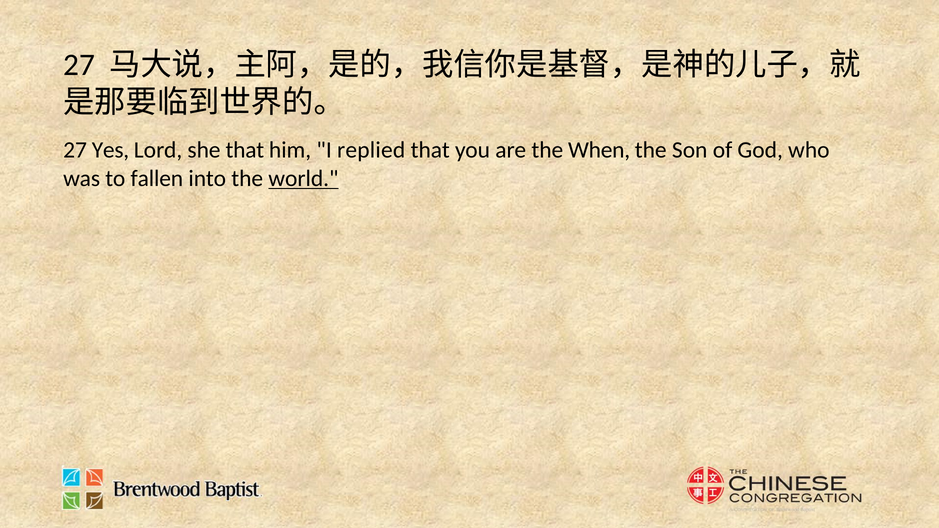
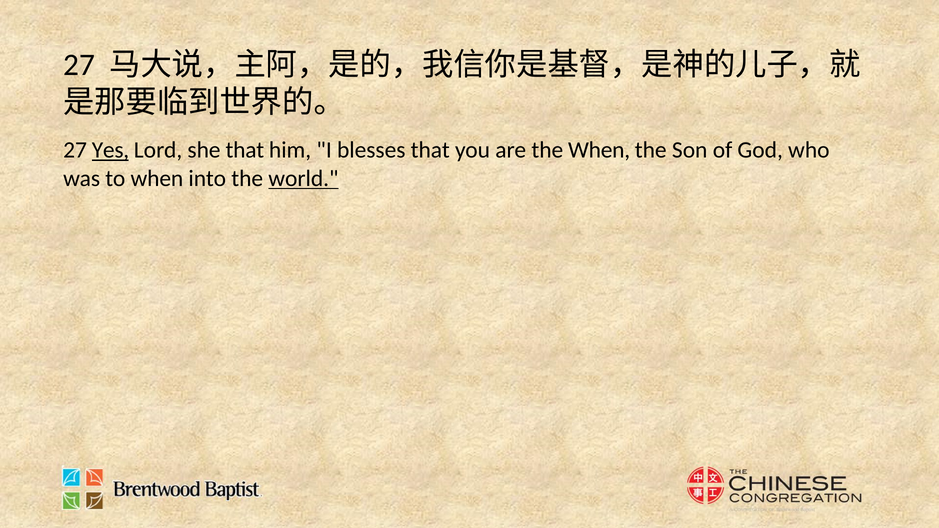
Yes underline: none -> present
replied: replied -> blesses
to fallen: fallen -> when
